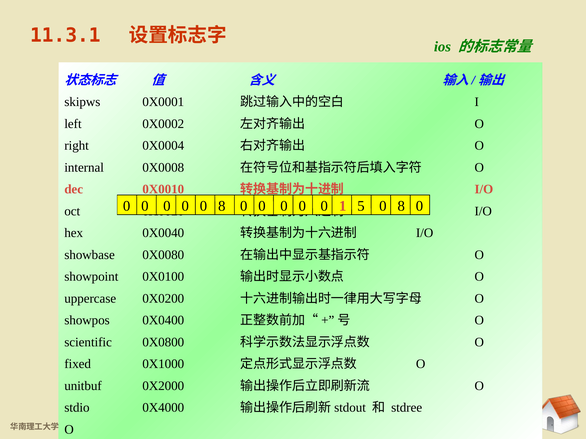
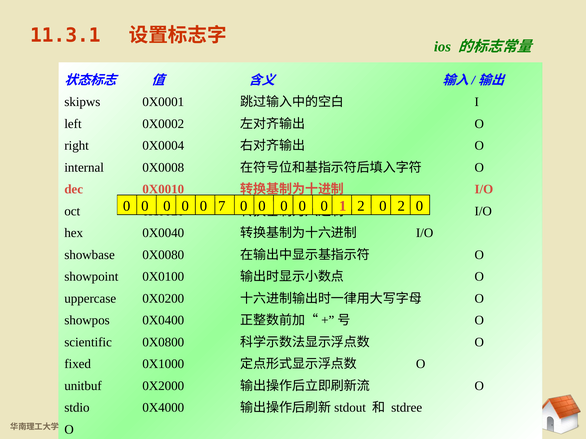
0 0 8: 8 -> 7
5 at (361, 206): 5 -> 2
8 at (401, 206): 8 -> 2
